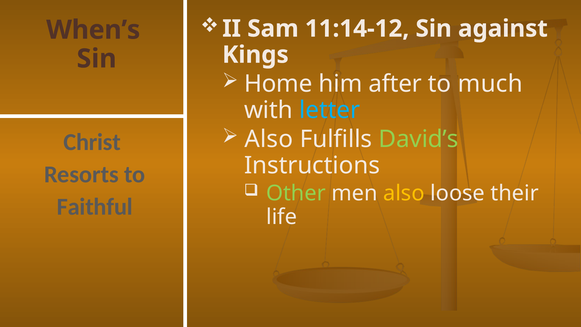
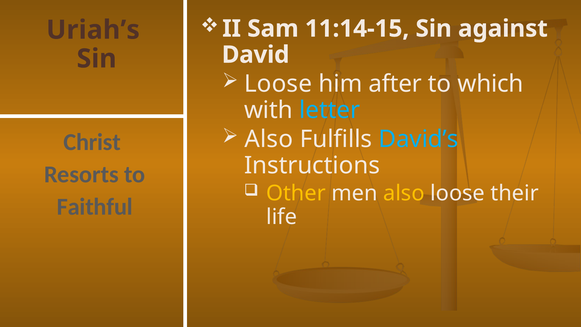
11:14-12: 11:14-12 -> 11:14-15
When’s: When’s -> Uriah’s
Kings: Kings -> David
Home at (278, 84): Home -> Loose
much: much -> which
David’s colour: light green -> light blue
Other colour: light green -> yellow
